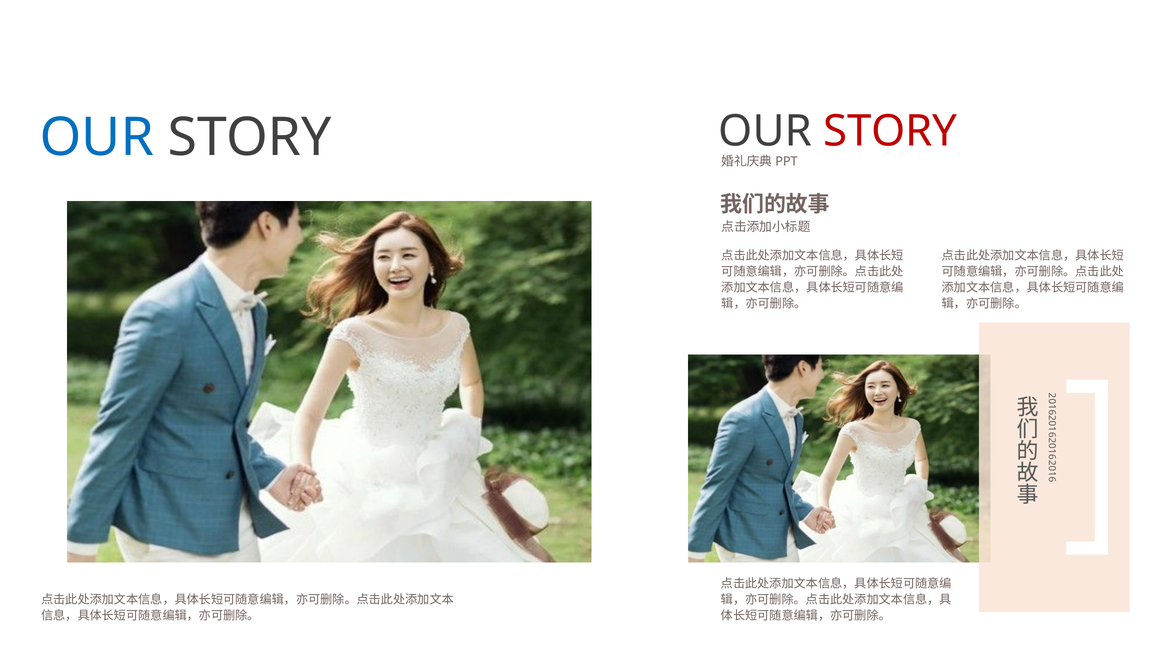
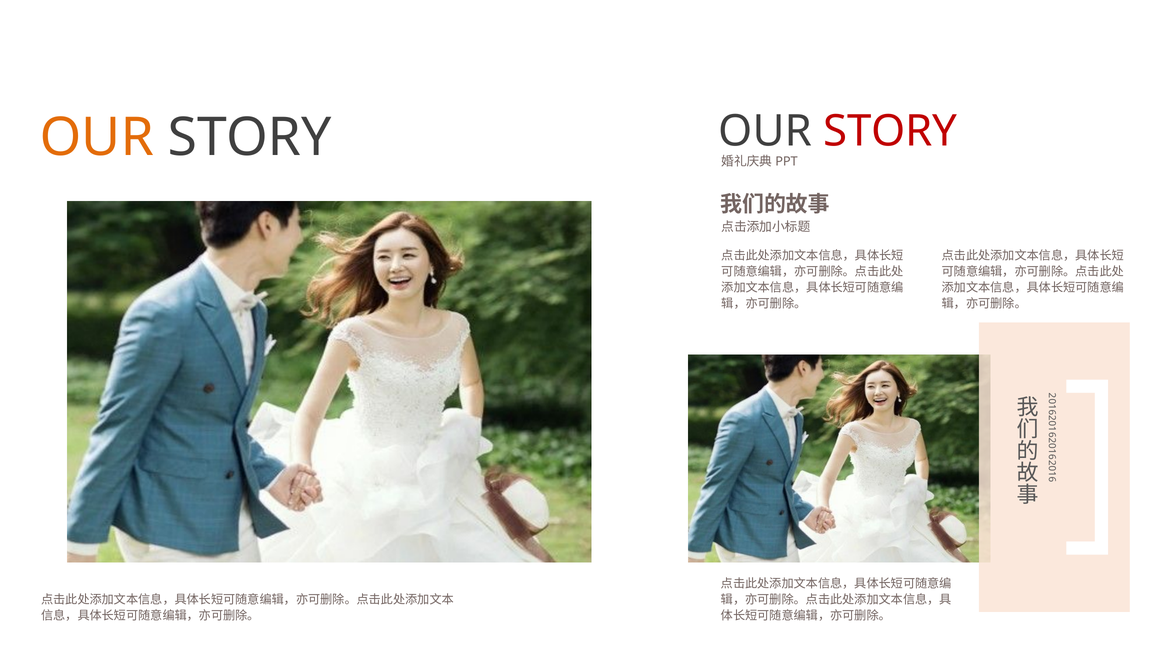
OUR at (97, 138) colour: blue -> orange
